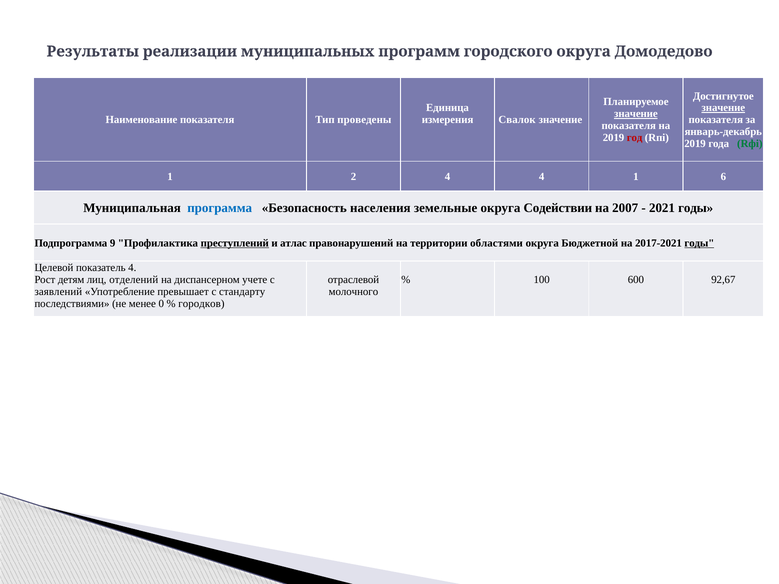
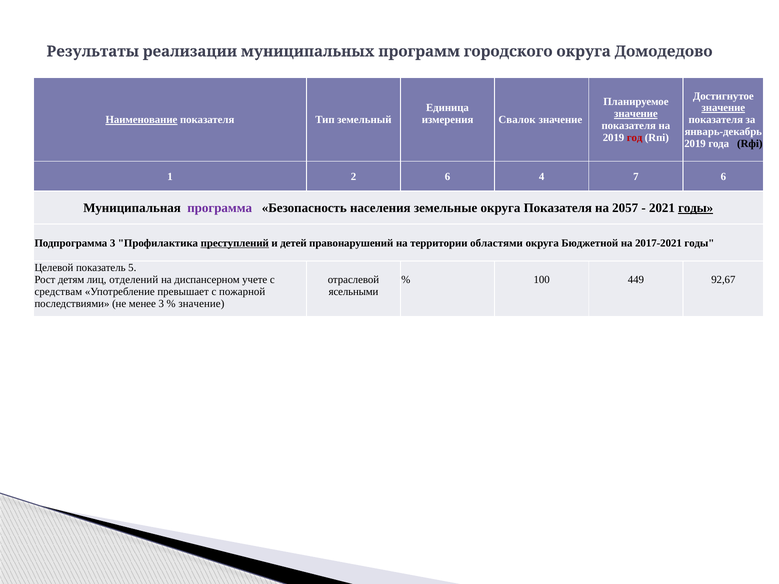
Наименование underline: none -> present
проведены: проведены -> земельный
Rфi colour: green -> black
2 4: 4 -> 6
4 1: 1 -> 7
программа colour: blue -> purple
округа Содействии: Содействии -> Показателя
2007: 2007 -> 2057
годы at (696, 208) underline: none -> present
Подпрограмма 9: 9 -> 3
атлас: атлас -> детей
годы at (699, 243) underline: present -> none
показатель 4: 4 -> 5
600: 600 -> 449
заявлений: заявлений -> средствам
стандарту: стандарту -> пожарной
молочного: молочного -> ясельными
менее 0: 0 -> 3
городков at (201, 304): городков -> значение
